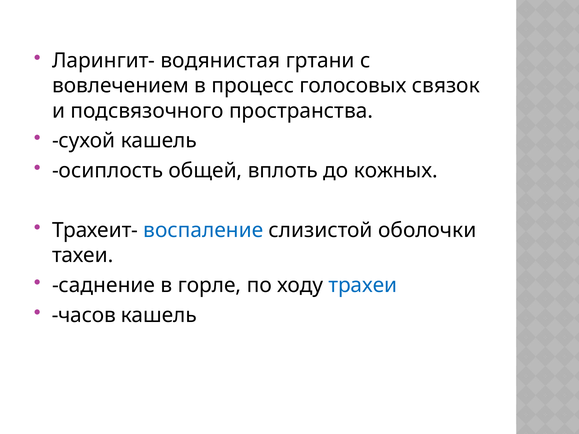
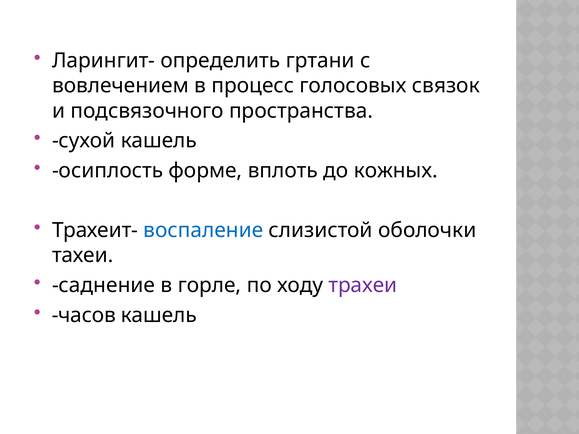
водянистая: водянистая -> определить
общей: общей -> форме
трахеи colour: blue -> purple
